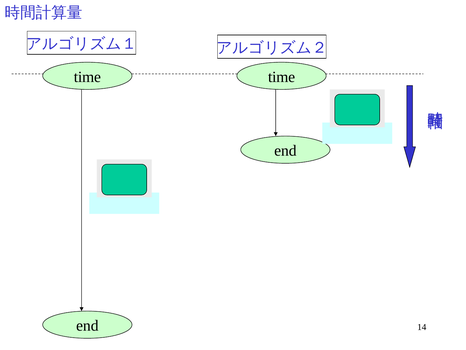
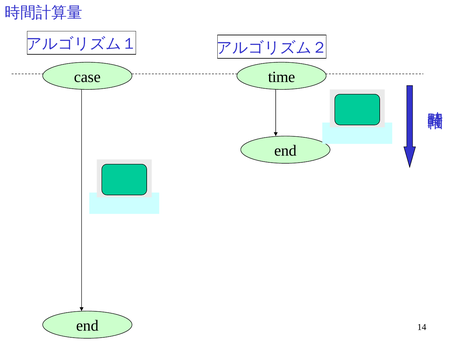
time at (87, 77): time -> case
